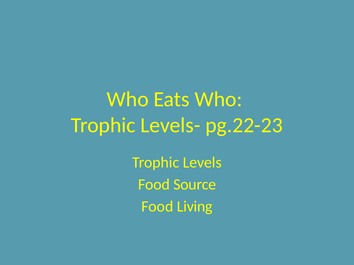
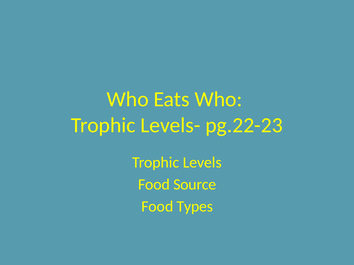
Living: Living -> Types
